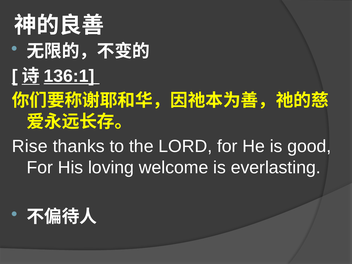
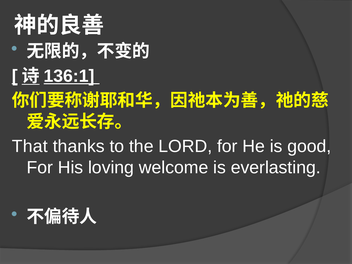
Rise: Rise -> That
